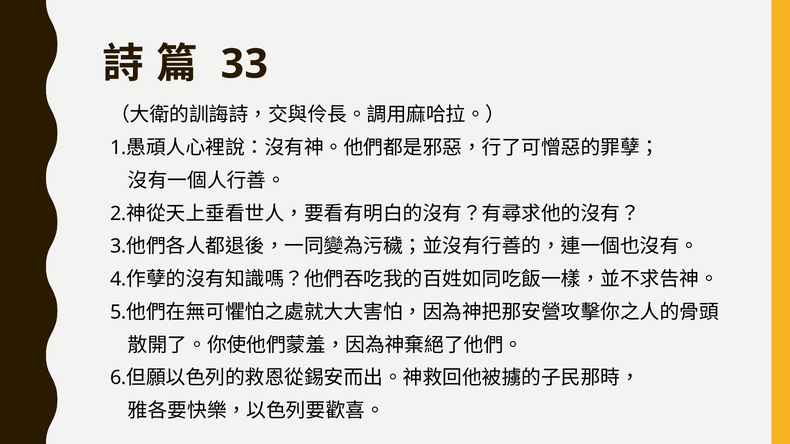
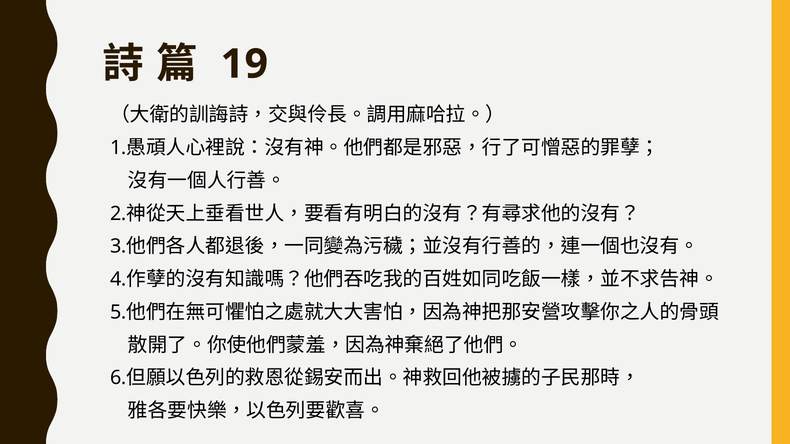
33: 33 -> 19
